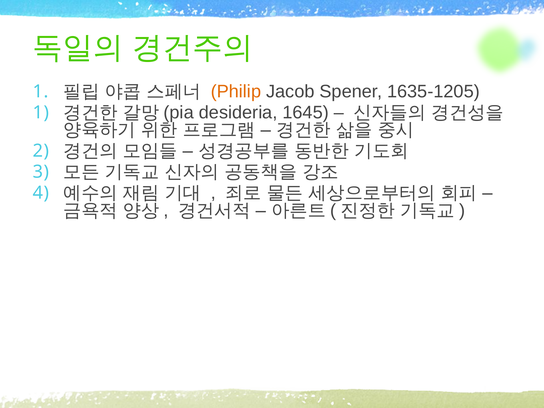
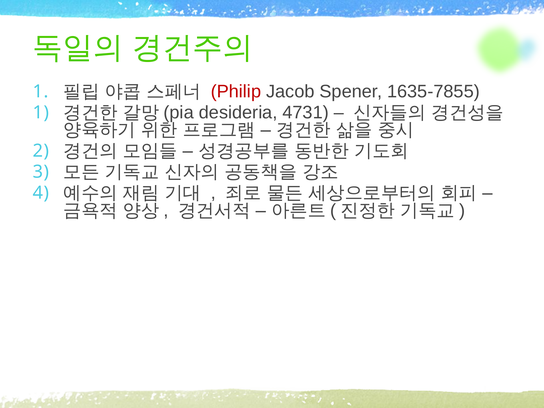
Philip colour: orange -> red
1635-1205: 1635-1205 -> 1635-7855
1645: 1645 -> 4731
